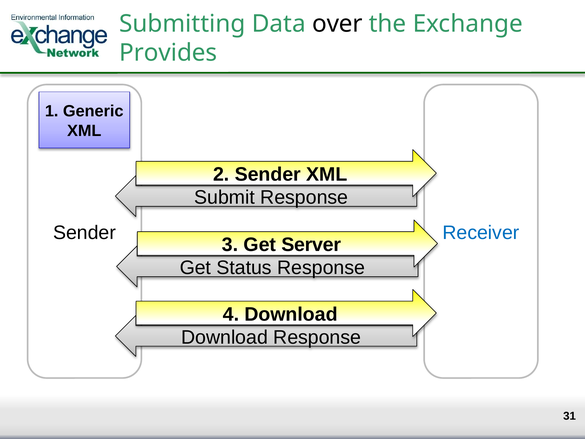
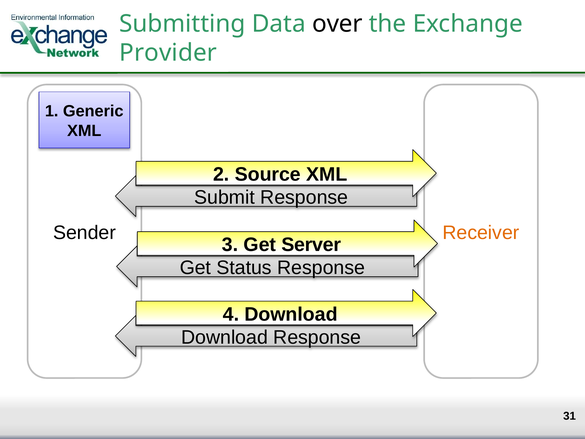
Provides: Provides -> Provider
2 Sender: Sender -> Source
Receiver colour: blue -> orange
